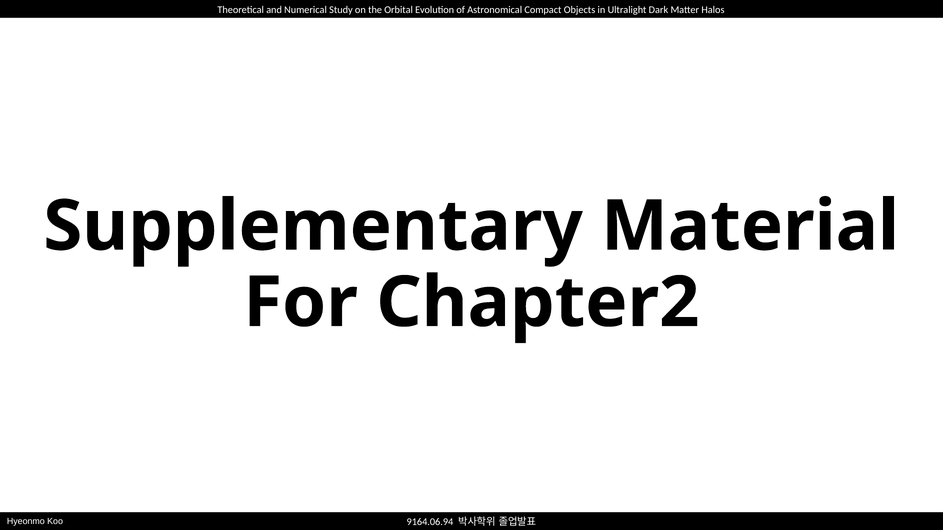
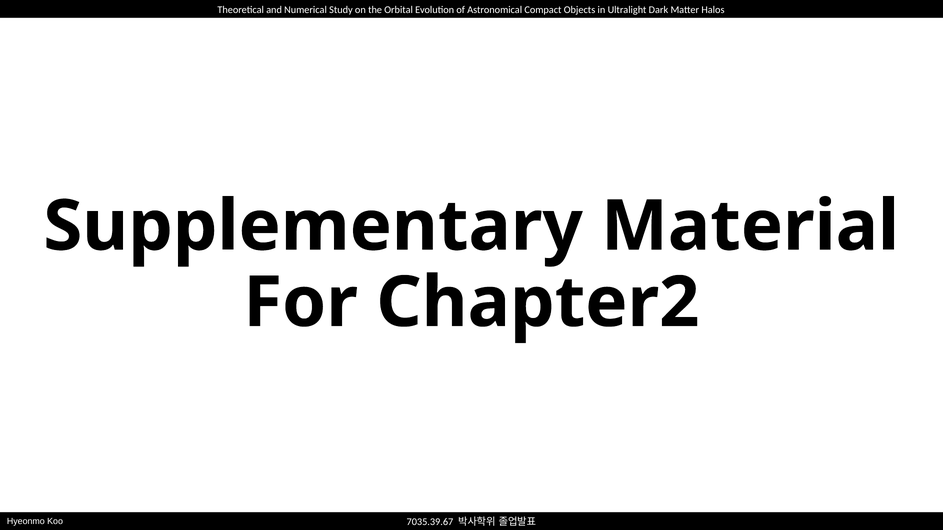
9164.06.94: 9164.06.94 -> 7035.39.67
